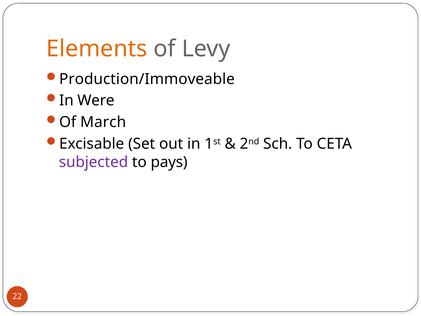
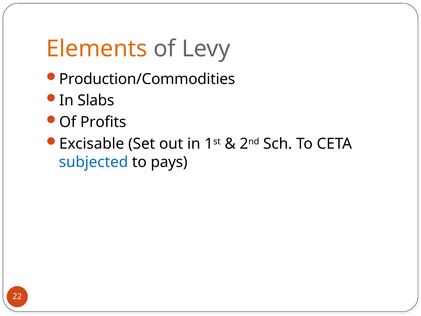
Production/Immoveable: Production/Immoveable -> Production/Commodities
Were: Were -> Slabs
March: March -> Profits
subjected colour: purple -> blue
